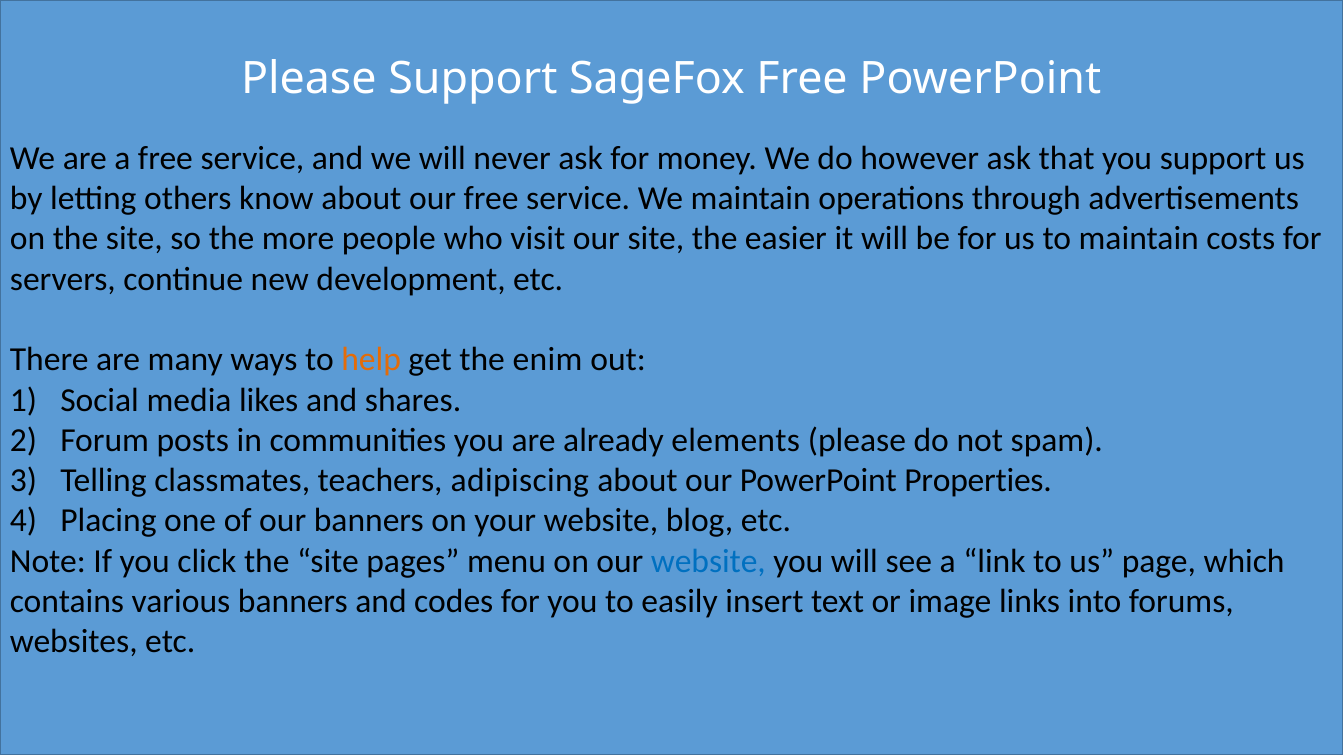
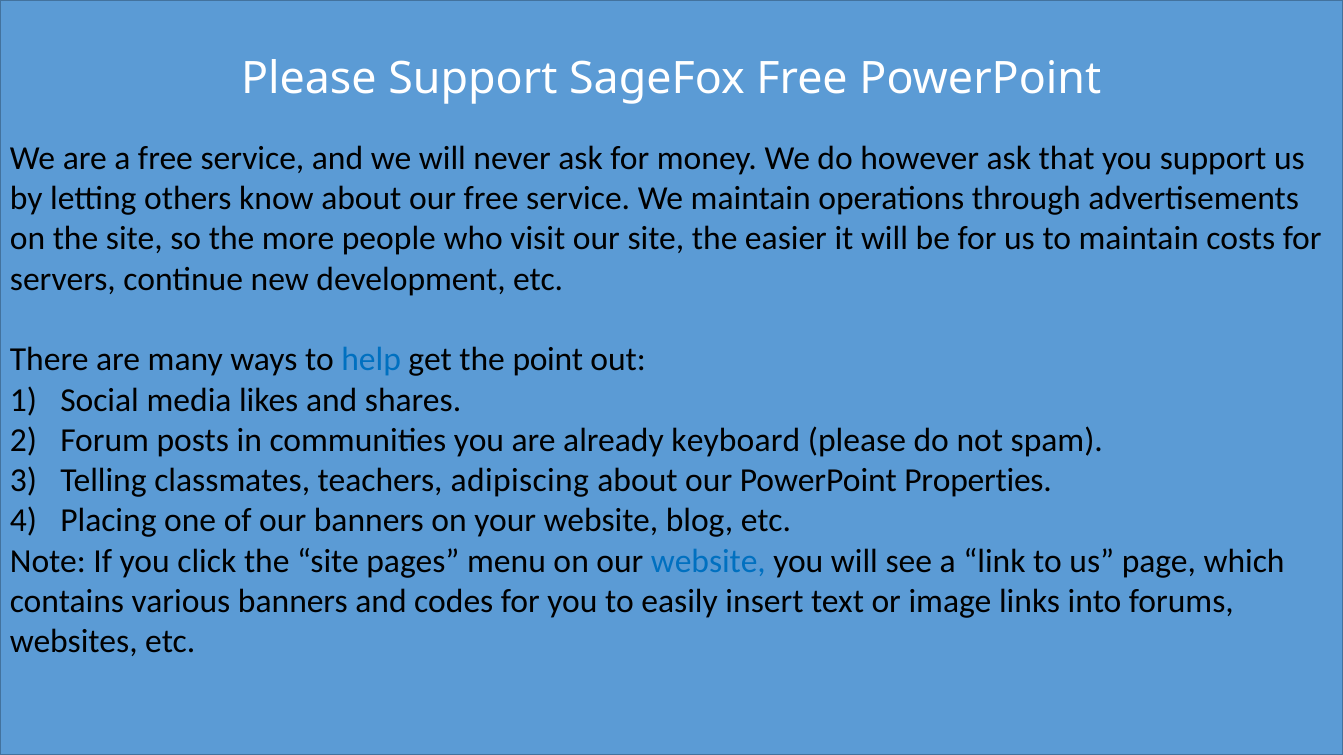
help colour: orange -> blue
enim: enim -> point
elements: elements -> keyboard
